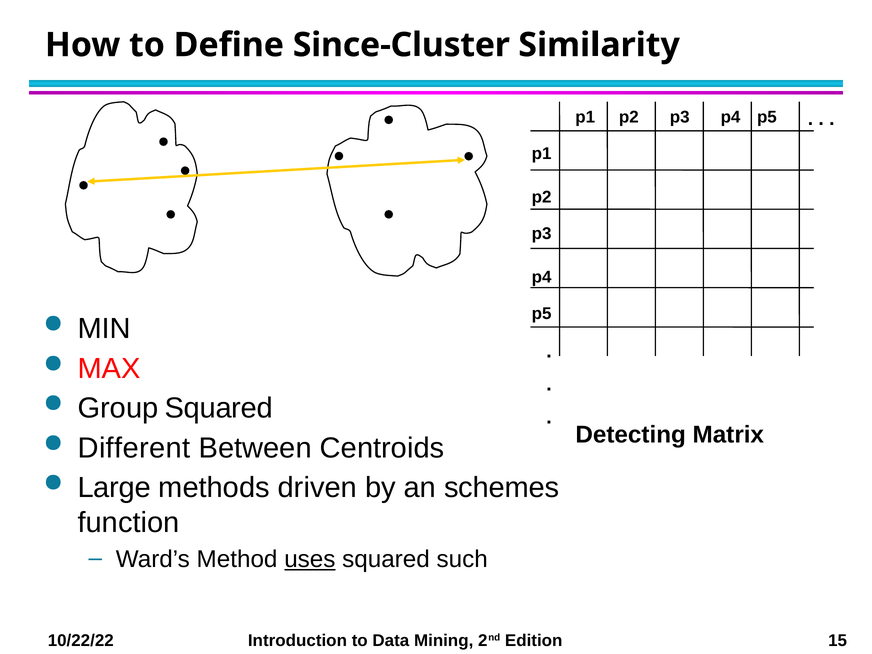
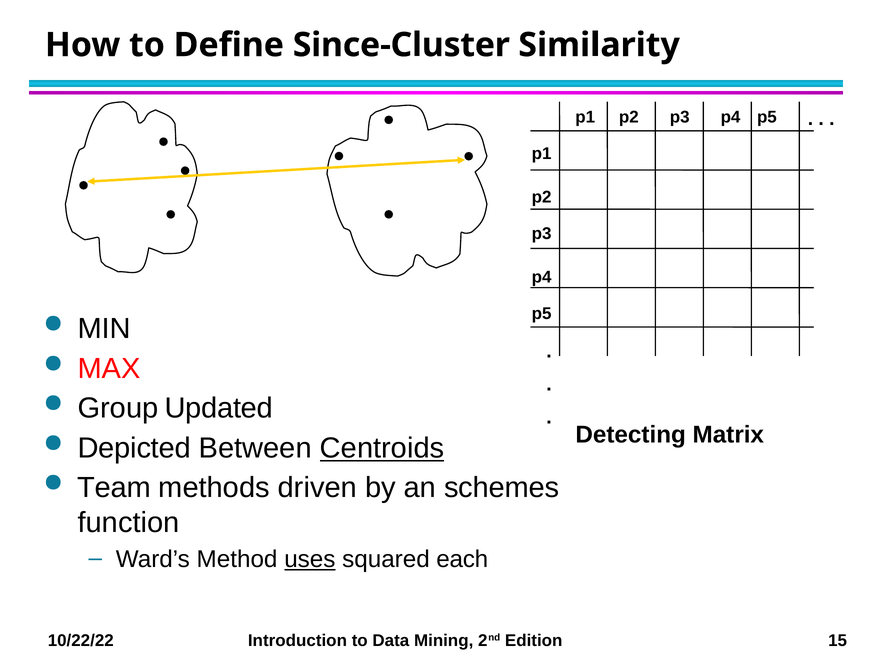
Group Squared: Squared -> Updated
Different: Different -> Depicted
Centroids underline: none -> present
Large: Large -> Team
such: such -> each
